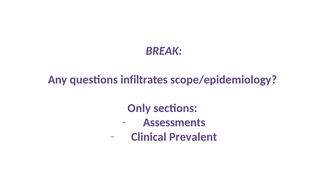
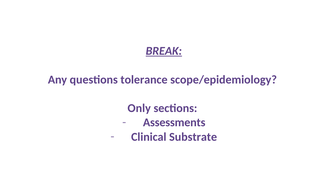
BREAK underline: none -> present
infiltrates: infiltrates -> tolerance
Prevalent: Prevalent -> Substrate
